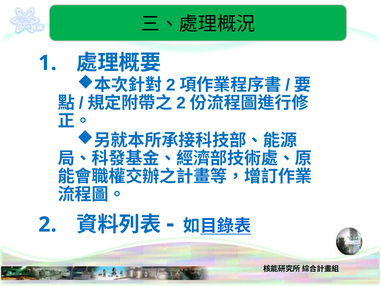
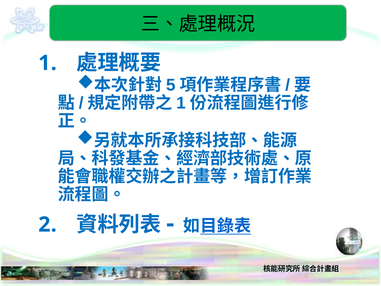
2 at (171, 85): 2 -> 5
2 at (181, 103): 2 -> 1
